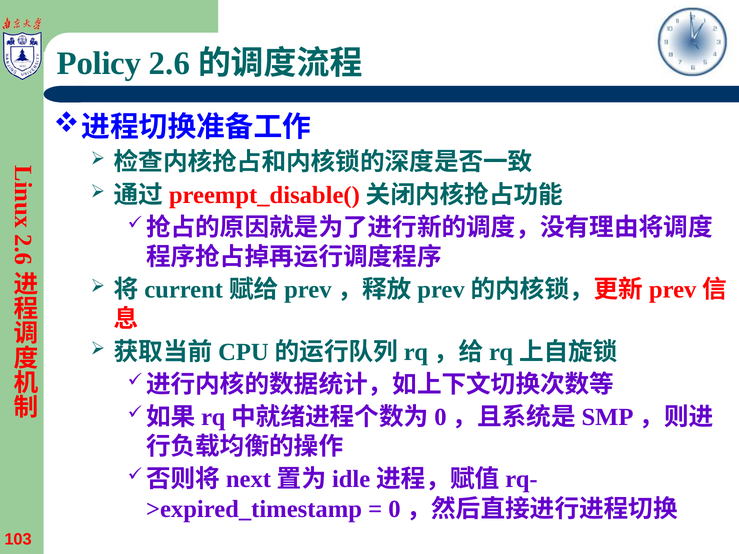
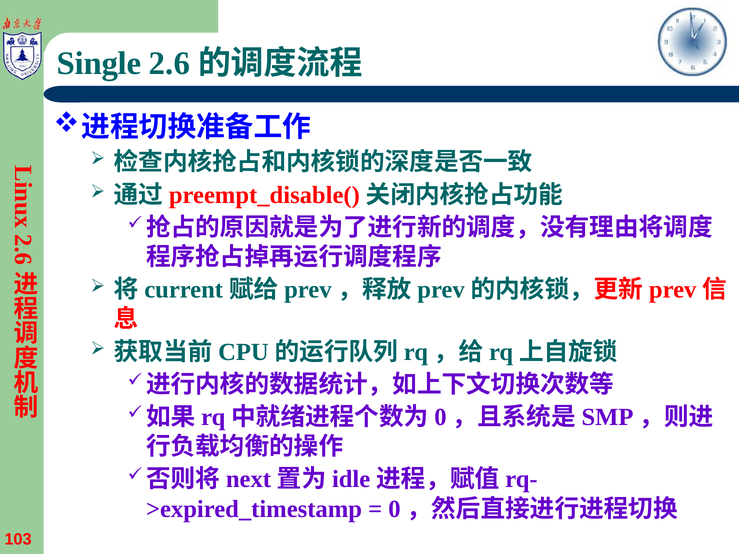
Policy: Policy -> Single
